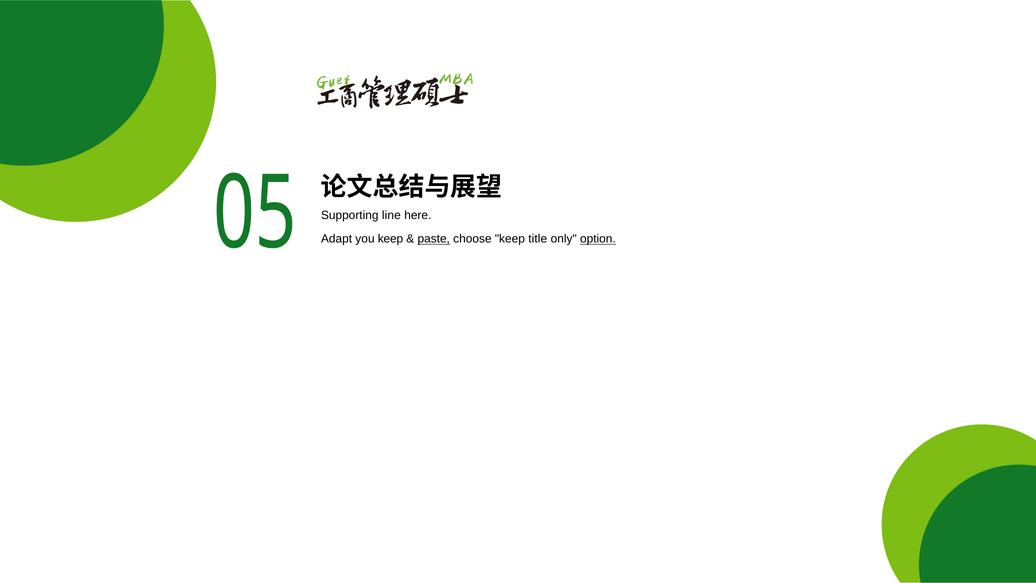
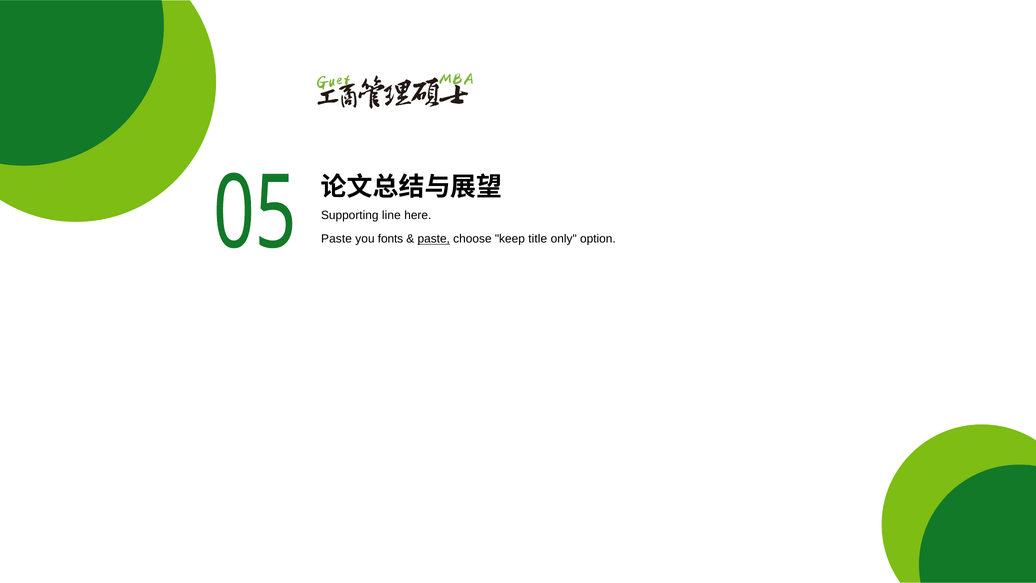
Adapt at (337, 239): Adapt -> Paste
you keep: keep -> fonts
option underline: present -> none
